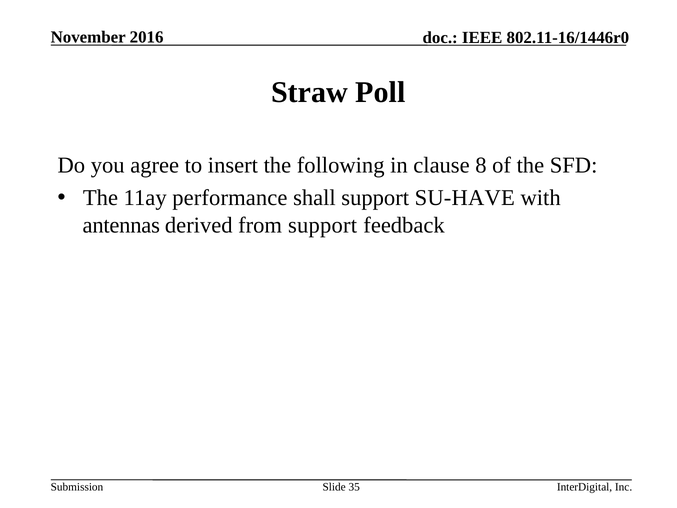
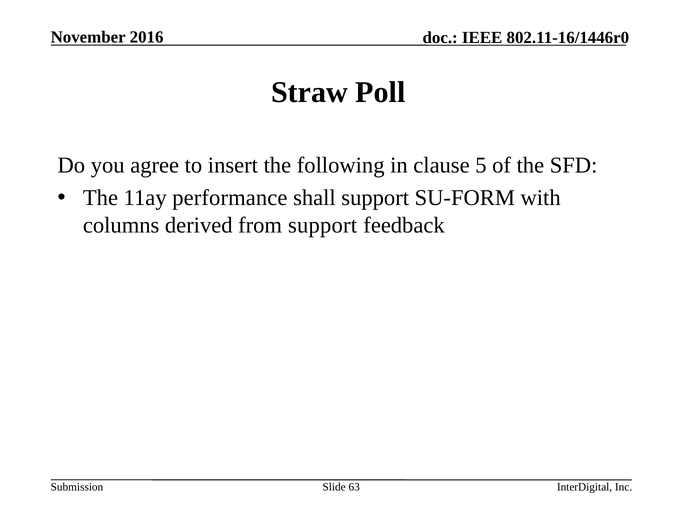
8: 8 -> 5
SU-HAVE: SU-HAVE -> SU-FORM
antennas: antennas -> columns
35: 35 -> 63
